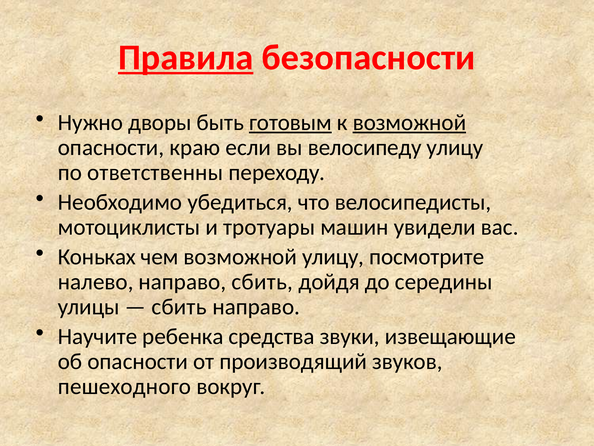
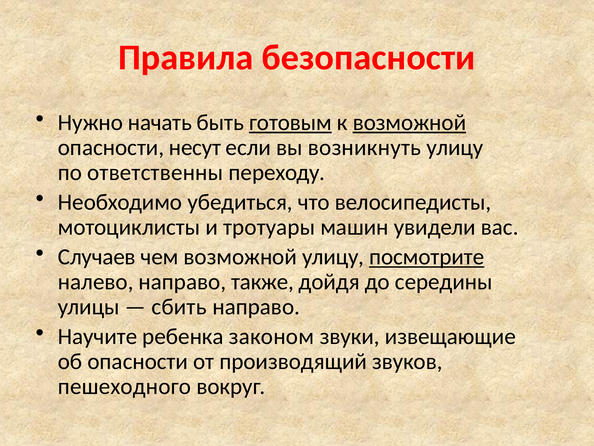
Правила underline: present -> none
дворы: дворы -> начать
краю: краю -> несут
велосипеду: велосипеду -> возникнуть
Коньках: Коньках -> Случаев
посмотрите underline: none -> present
направо сбить: сбить -> также
средства: средства -> законом
